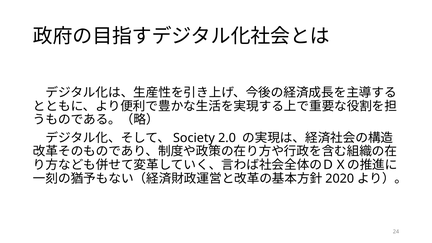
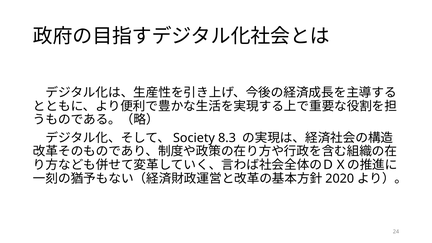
2.0: 2.0 -> 8.3
